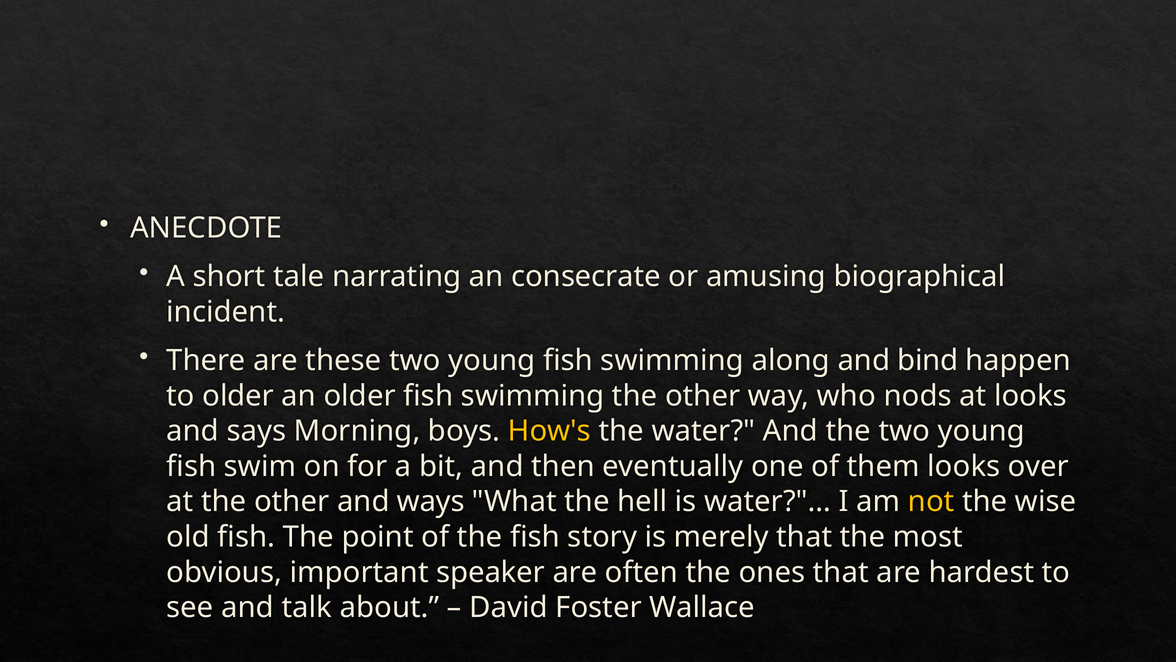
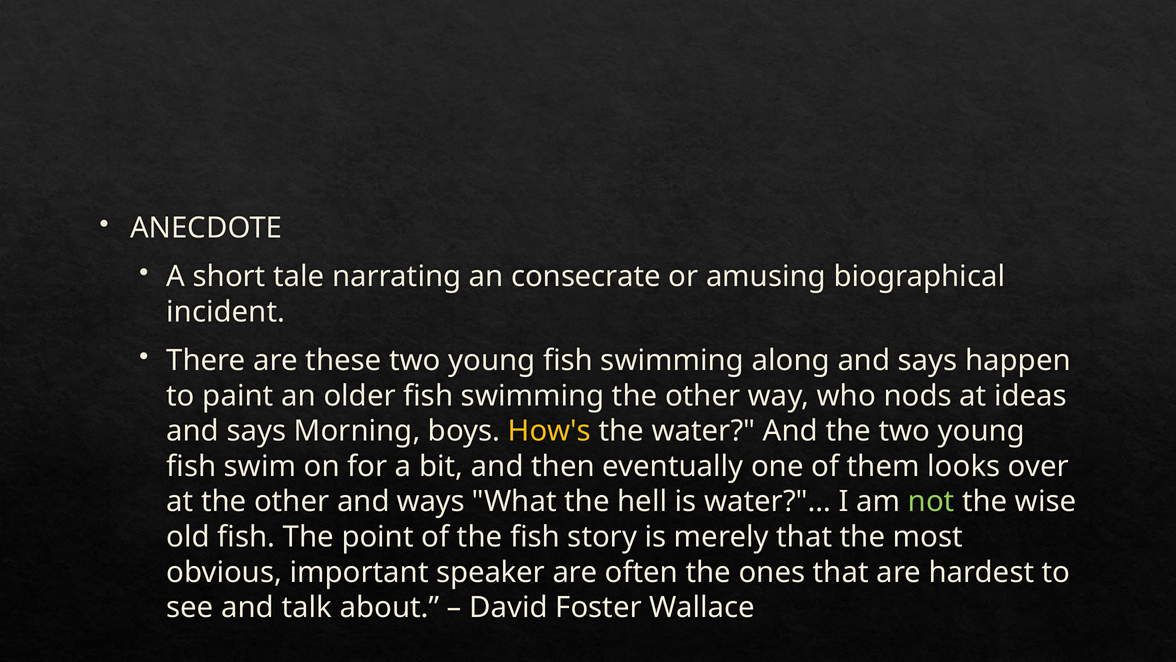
along and bind: bind -> says
to older: older -> paint
at looks: looks -> ideas
not colour: yellow -> light green
